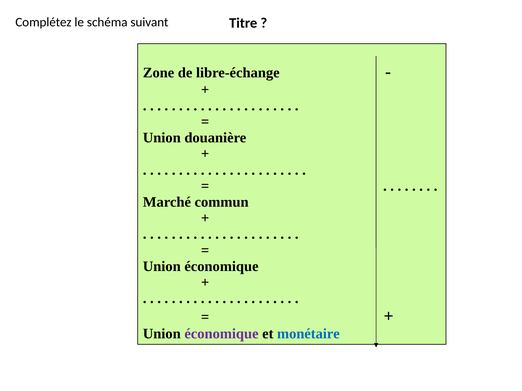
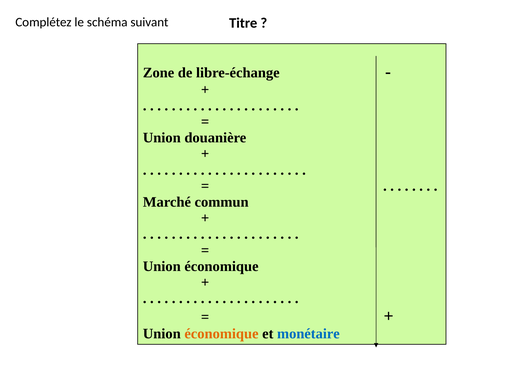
économique at (221, 334) colour: purple -> orange
